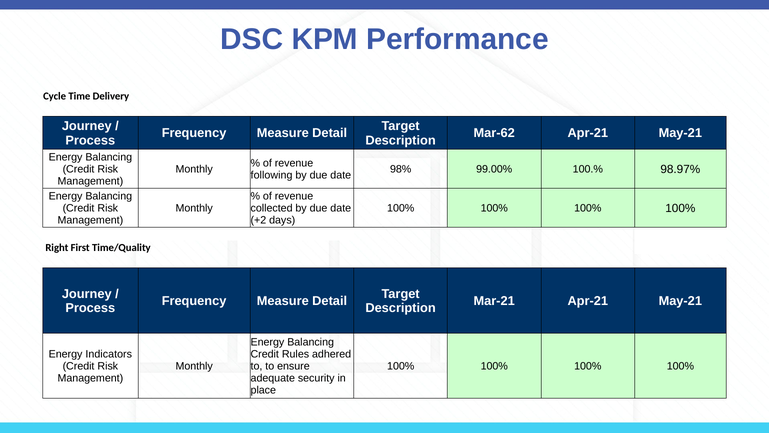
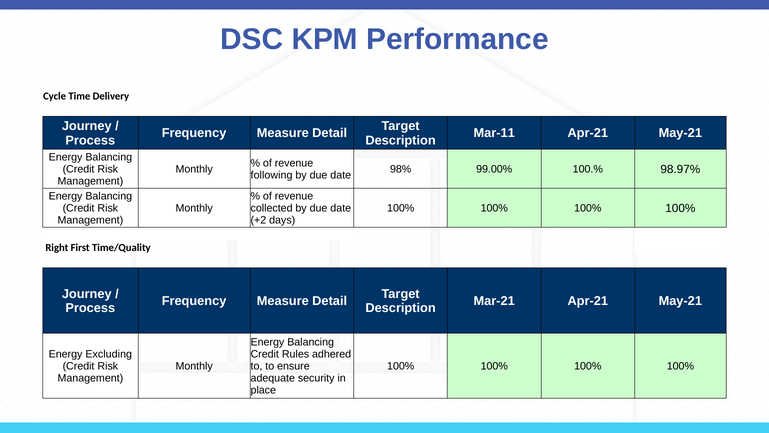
Mar-62: Mar-62 -> Mar-11
Indicators: Indicators -> Excluding
